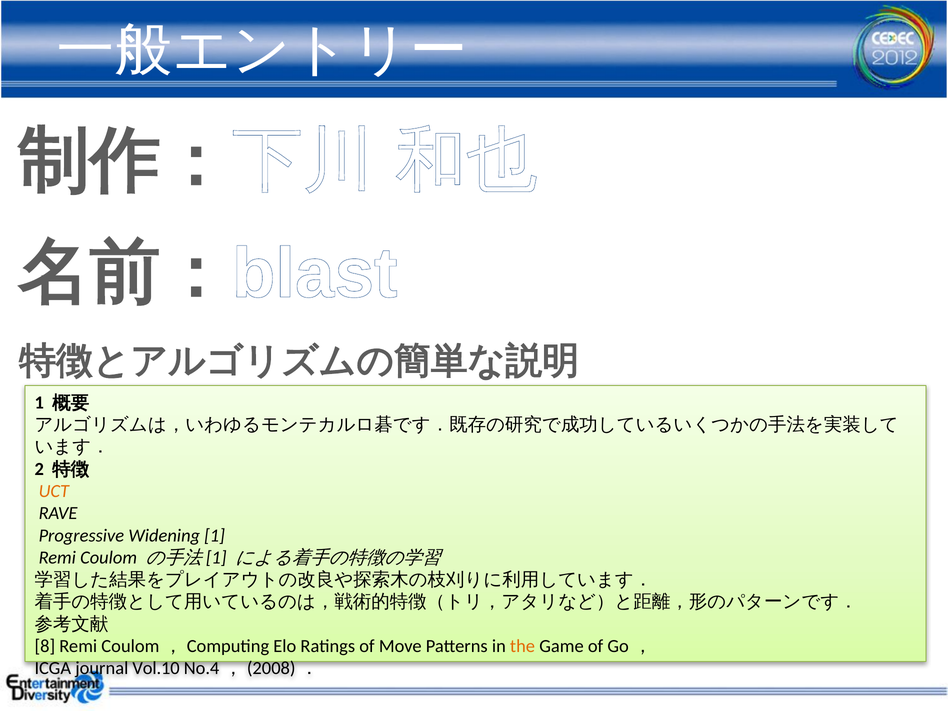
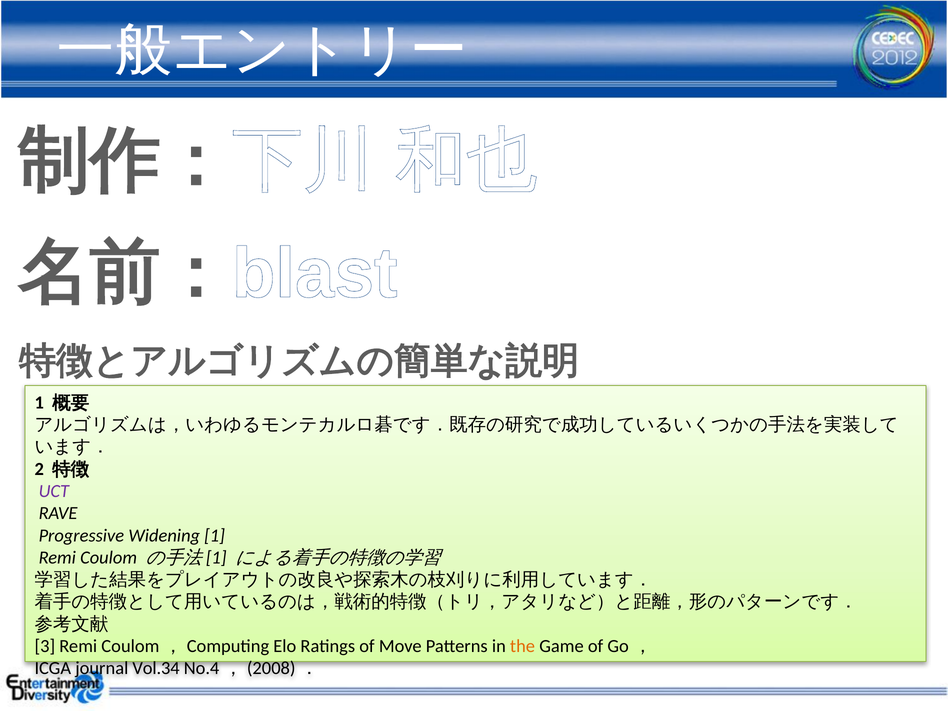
UCT colour: orange -> purple
8: 8 -> 3
Vol.10: Vol.10 -> Vol.34
